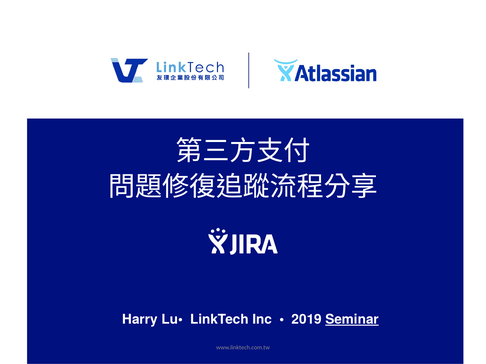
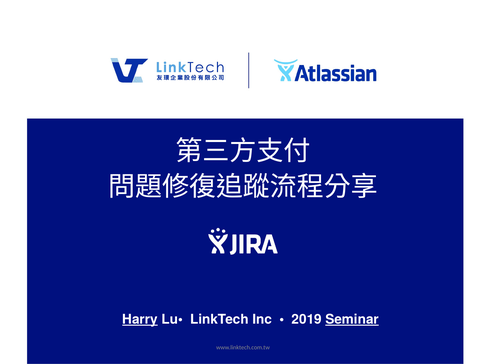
Harry underline: none -> present
